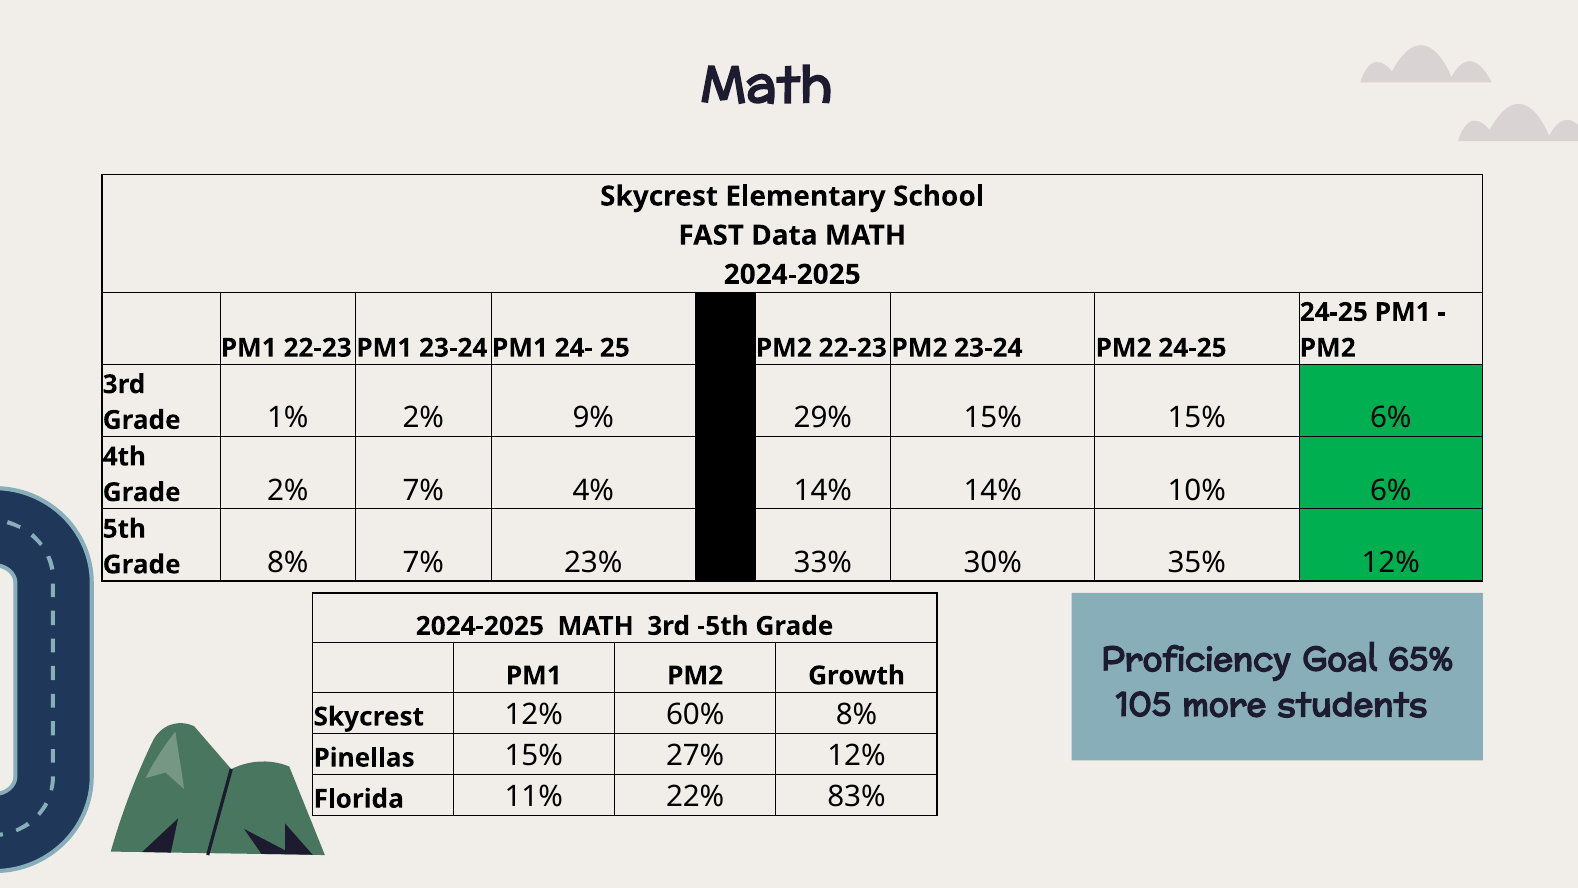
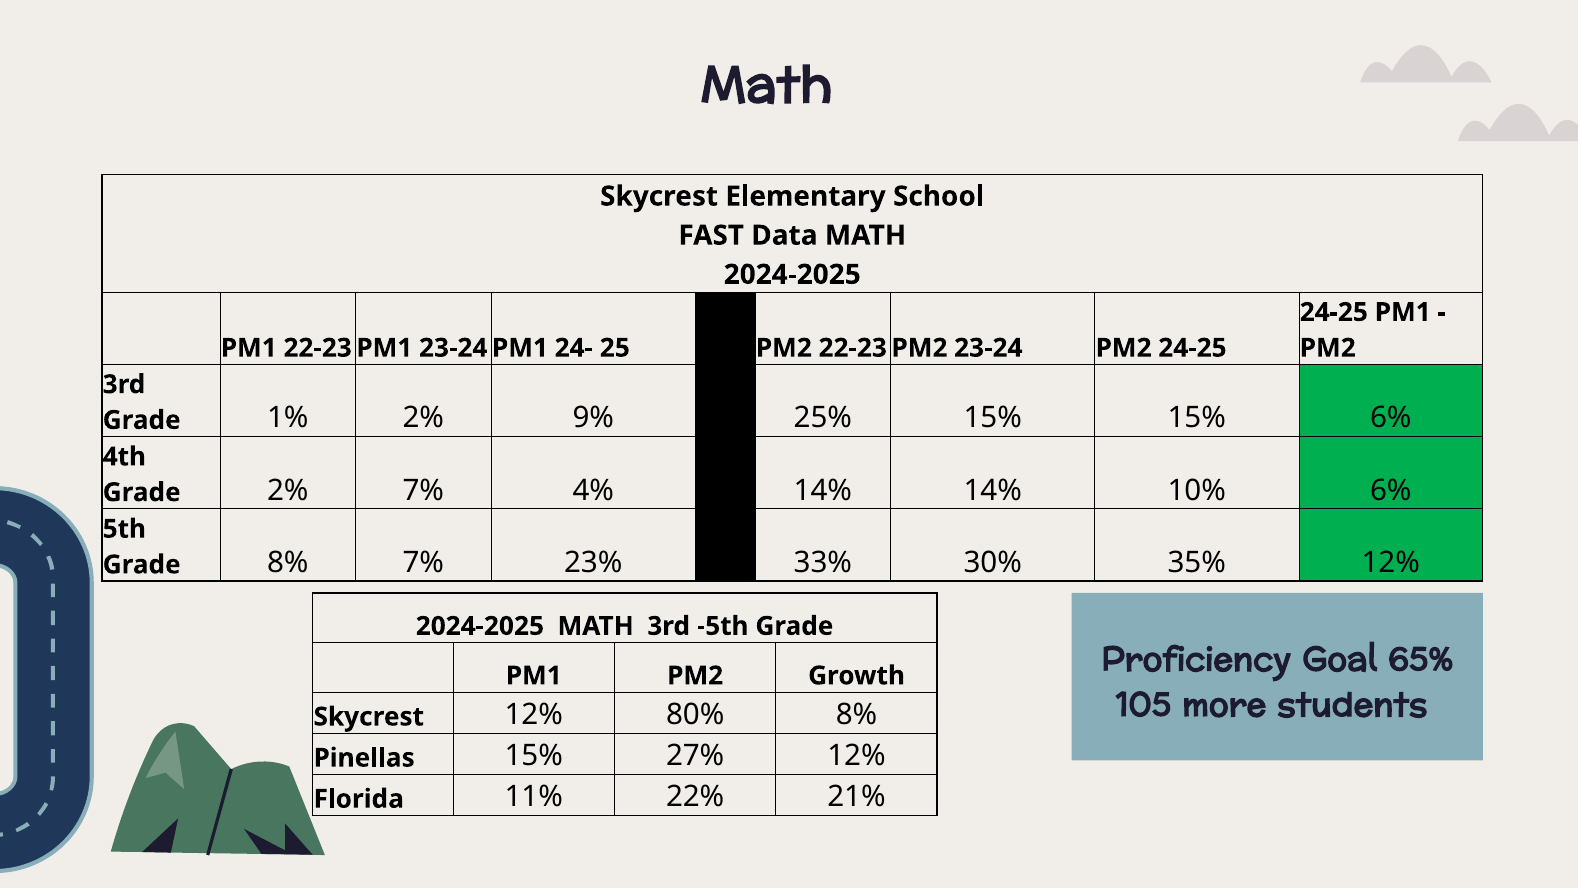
29%: 29% -> 25%
60%: 60% -> 80%
83%: 83% -> 21%
